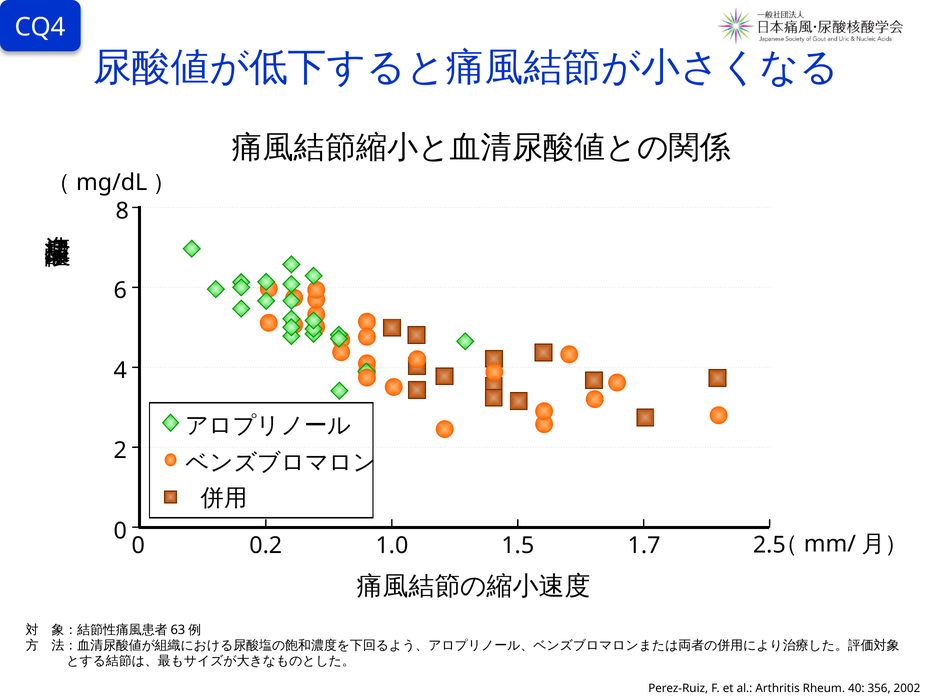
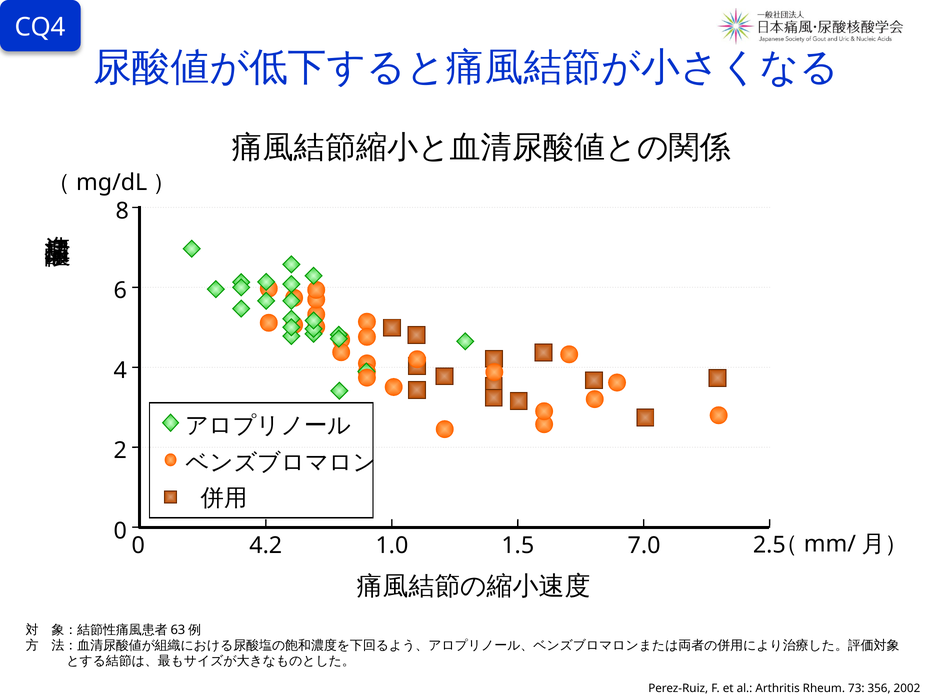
0.2: 0.2 -> 4.2
1.7: 1.7 -> 7.0
40: 40 -> 73
